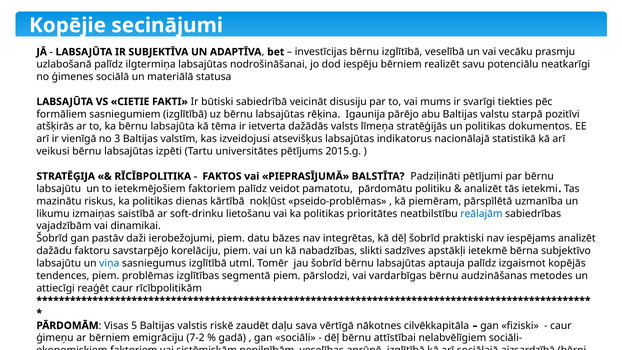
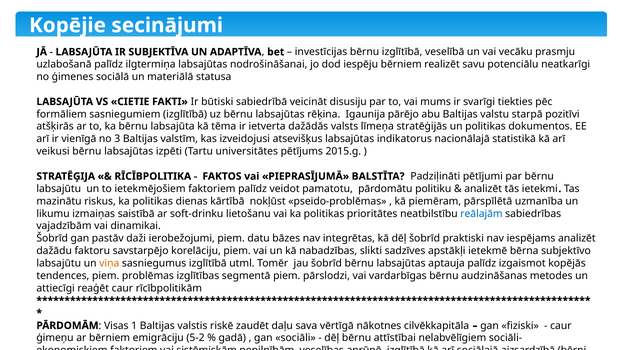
viņa colour: blue -> orange
5: 5 -> 1
7-2: 7-2 -> 5-2
